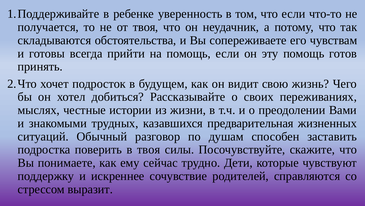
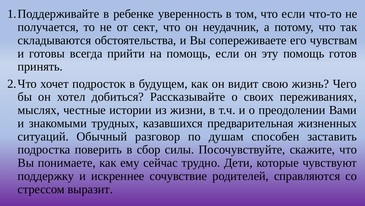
от твоя: твоя -> сект
в твоя: твоя -> сбор
